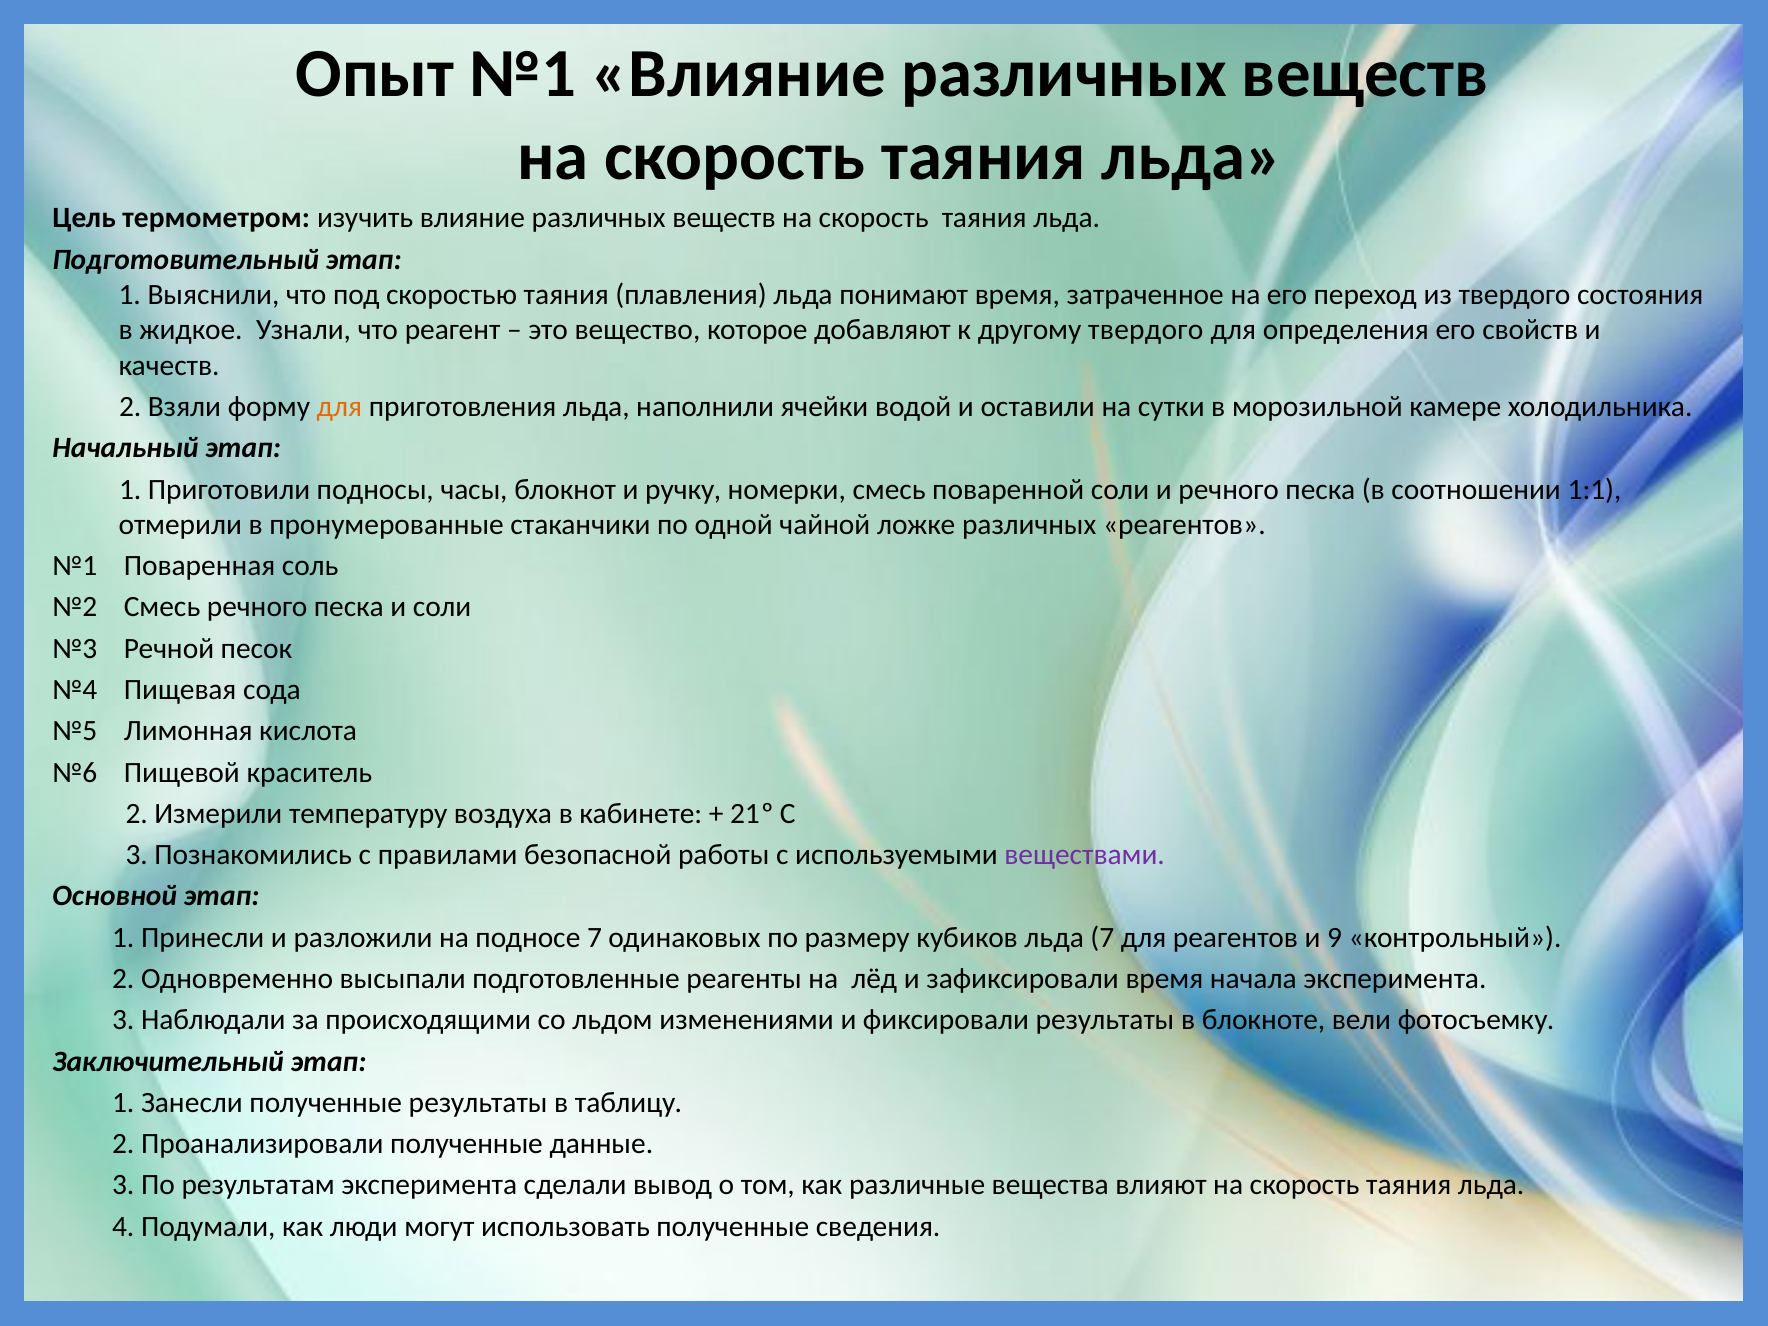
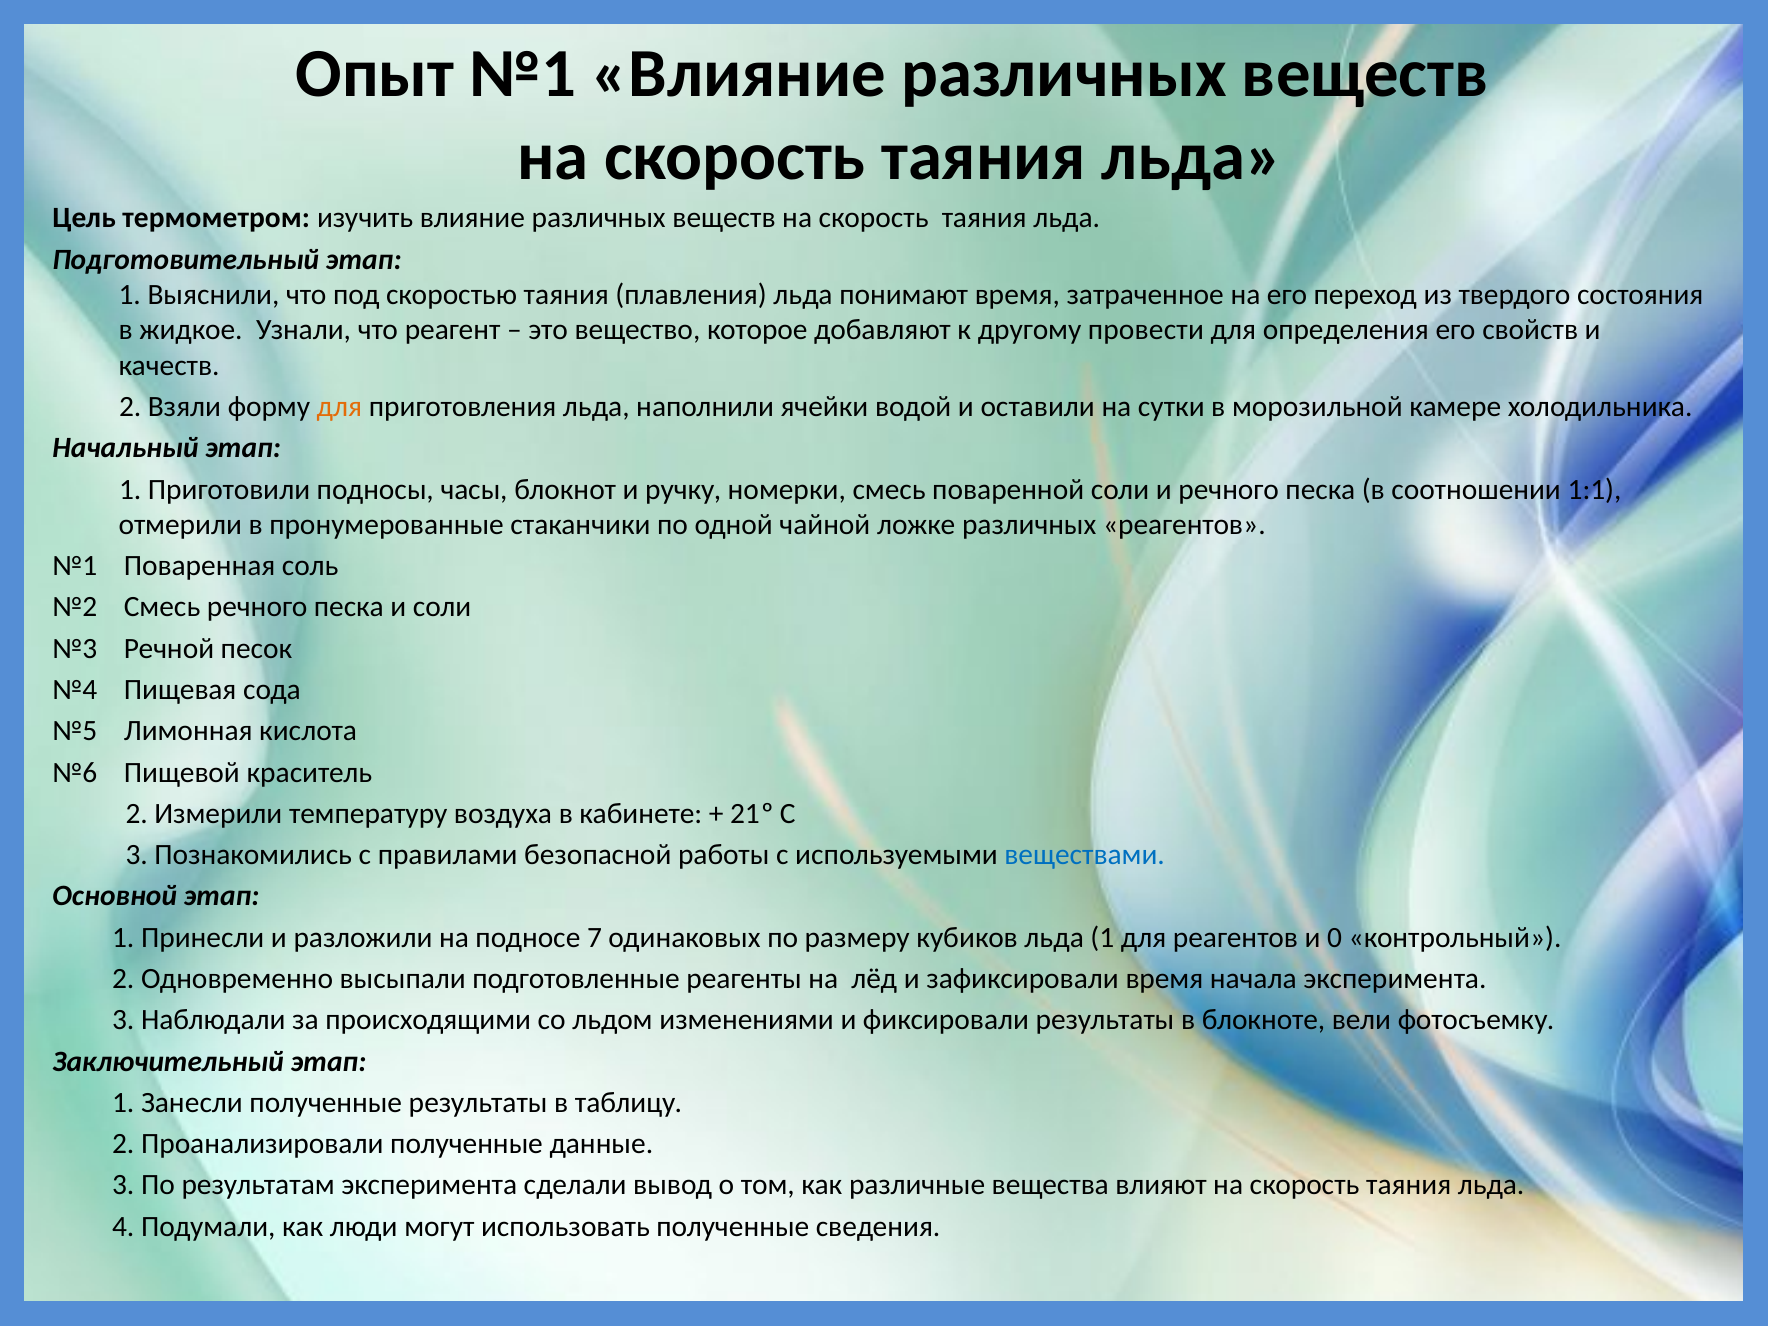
другому твердого: твердого -> провести
веществами colour: purple -> blue
льда 7: 7 -> 1
9: 9 -> 0
